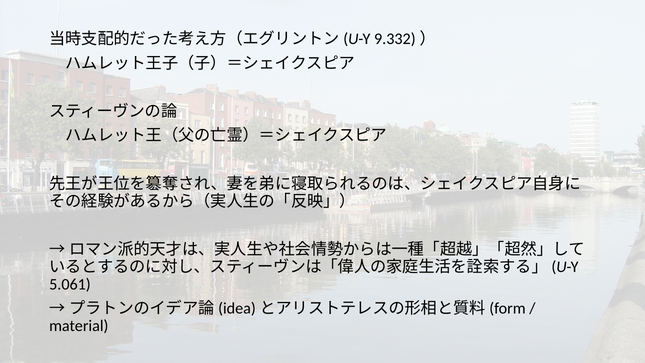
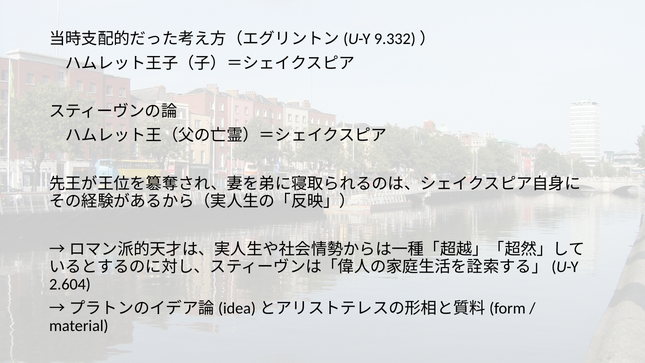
5.061: 5.061 -> 2.604
